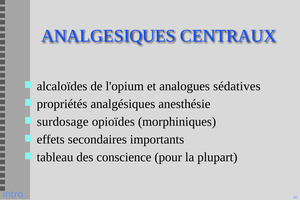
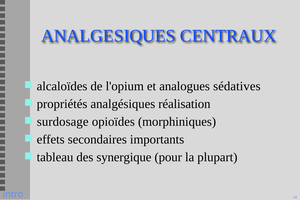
anesthésie: anesthésie -> réalisation
conscience: conscience -> synergique
